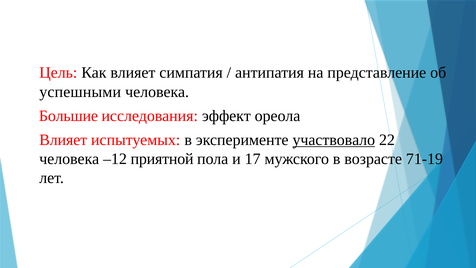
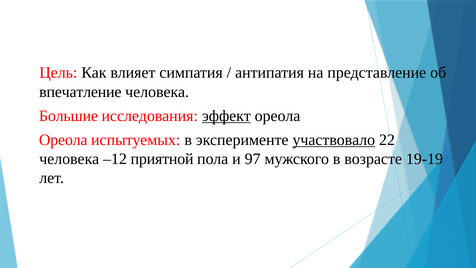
успешными: успешными -> впечатление
эффект underline: none -> present
Влияет at (63, 140): Влияет -> Ореола
17: 17 -> 97
71-19: 71-19 -> 19-19
